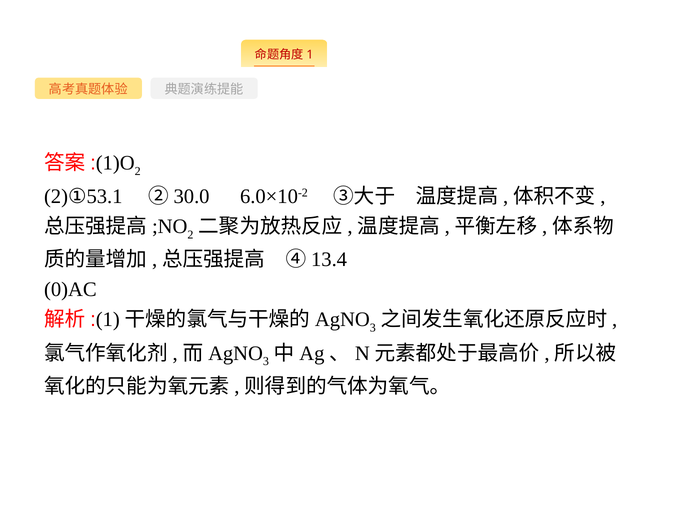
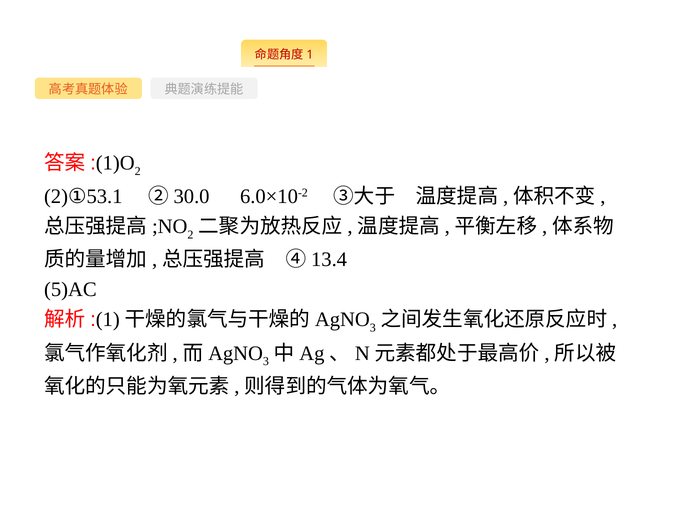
0)AC: 0)AC -> 5)AC
